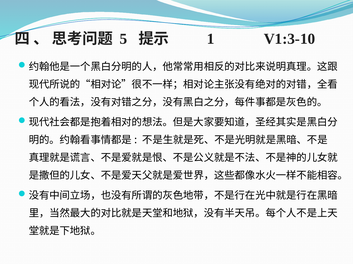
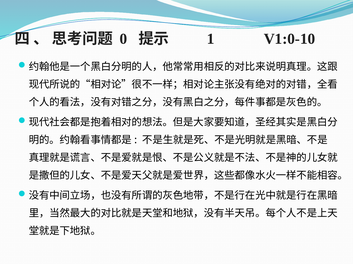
5: 5 -> 0
V1:3-10: V1:3-10 -> V1:0-10
